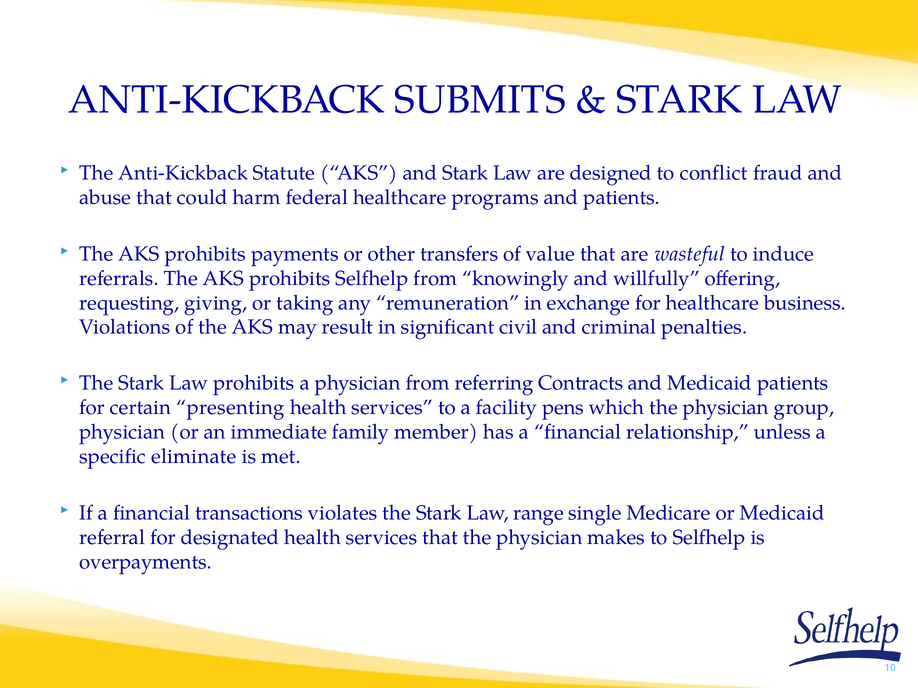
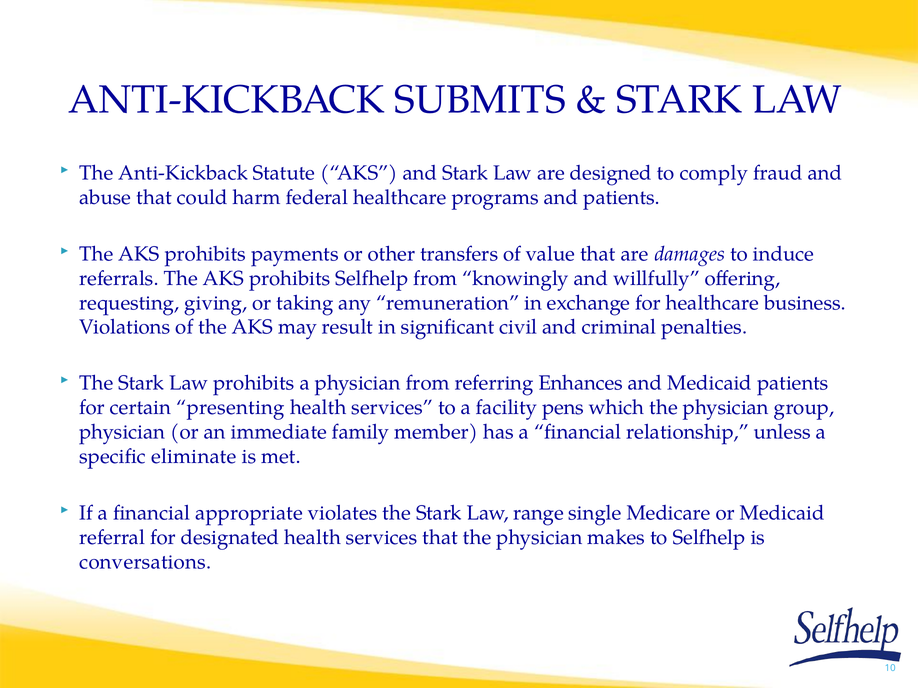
conflict: conflict -> comply
wasteful: wasteful -> damages
Contracts: Contracts -> Enhances
transactions: transactions -> appropriate
overpayments: overpayments -> conversations
